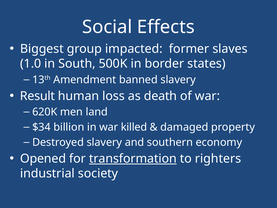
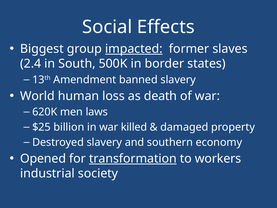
impacted underline: none -> present
1.0: 1.0 -> 2.4
Result: Result -> World
land: land -> laws
$34: $34 -> $25
righters: righters -> workers
